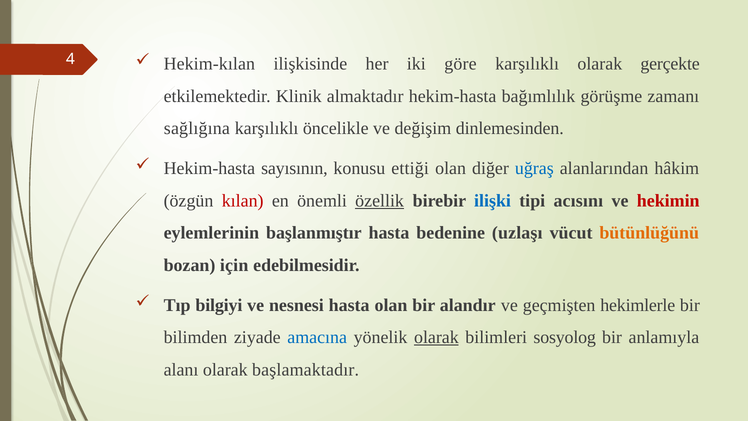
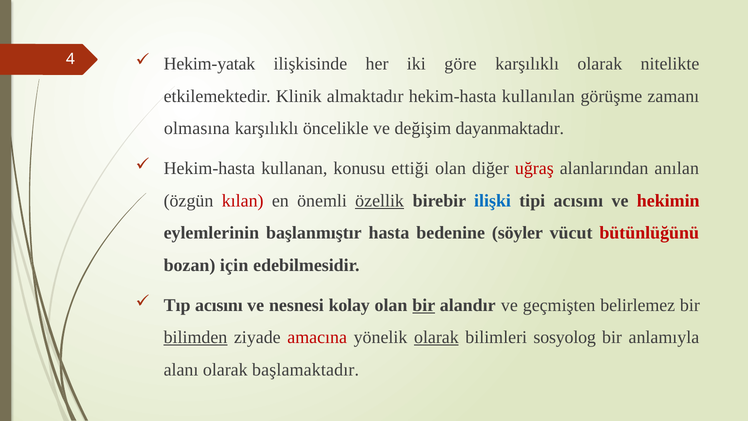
Hekim-kılan: Hekim-kılan -> Hekim-yatak
gerçekte: gerçekte -> nitelikte
bağımlılık: bağımlılık -> kullanılan
sağlığına: sağlığına -> olmasına
dinlemesinden: dinlemesinden -> dayanmaktadır
sayısının: sayısının -> kullanan
uğraş colour: blue -> red
hâkim: hâkim -> anılan
uzlaşı: uzlaşı -> söyler
bütünlüğünü colour: orange -> red
Tıp bilgiyi: bilgiyi -> acısını
nesnesi hasta: hasta -> kolay
bir at (424, 305) underline: none -> present
hekimlerle: hekimlerle -> belirlemez
bilimden underline: none -> present
amacına colour: blue -> red
